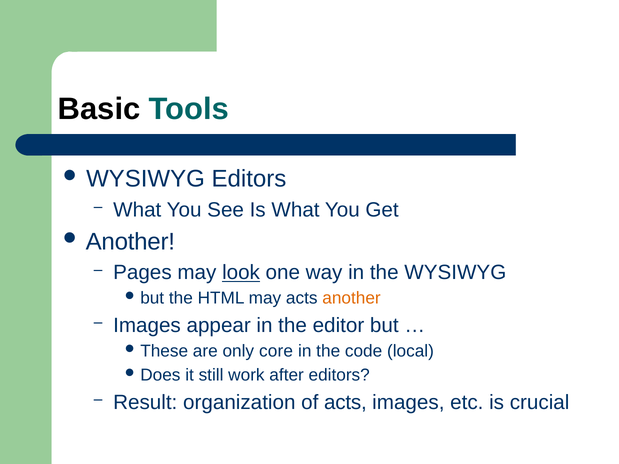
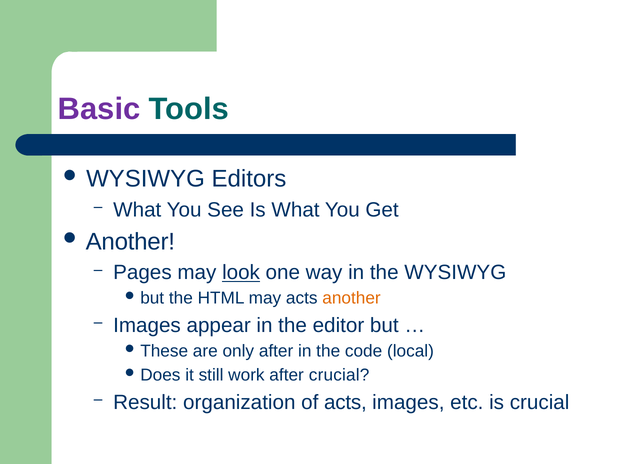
Basic colour: black -> purple
only core: core -> after
after editors: editors -> crucial
